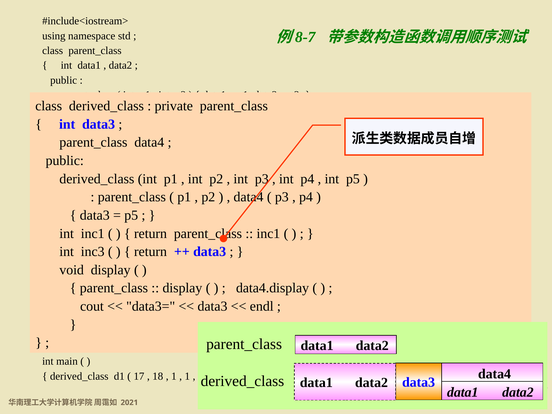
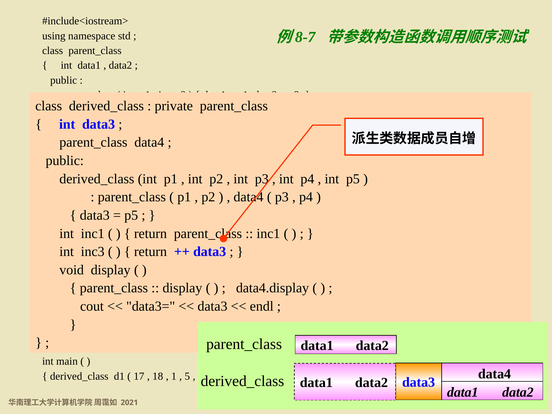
1 at (187, 376): 1 -> 5
